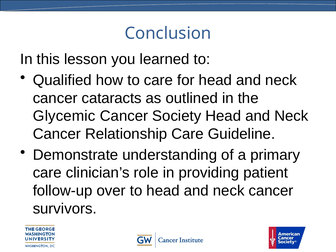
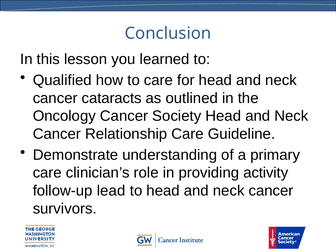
Glycemic: Glycemic -> Oncology
patient: patient -> activity
over: over -> lead
